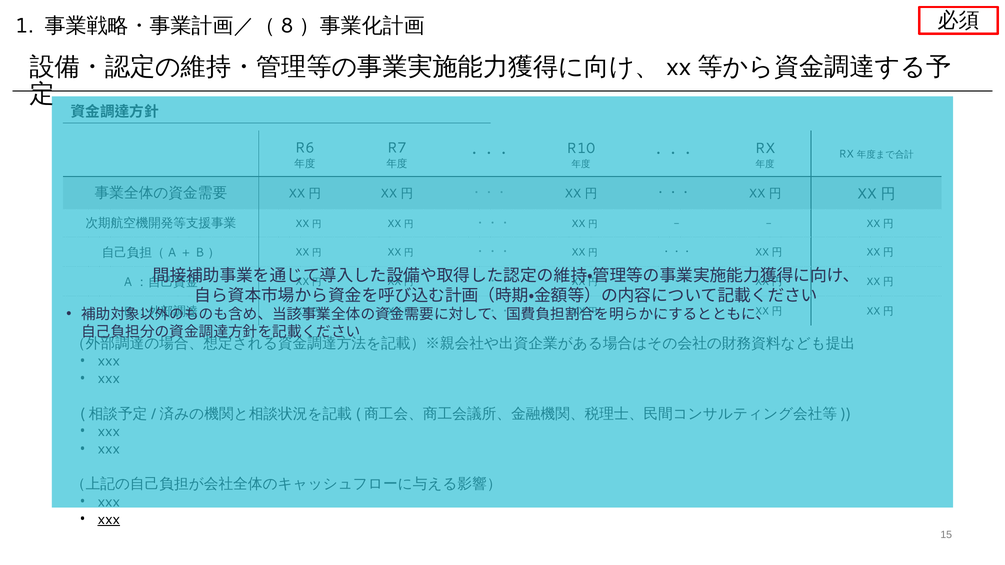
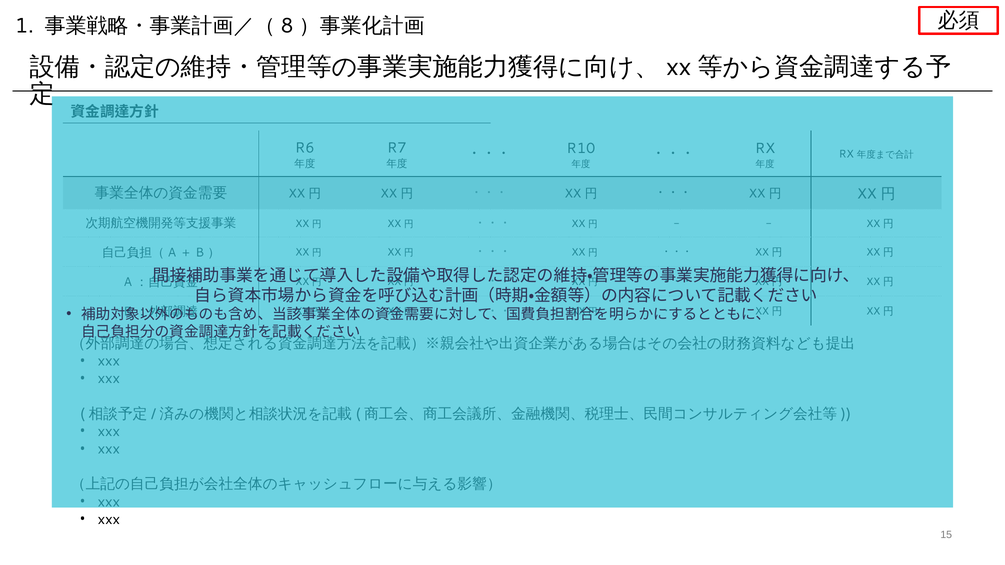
xxx at (109, 520) underline: present -> none
